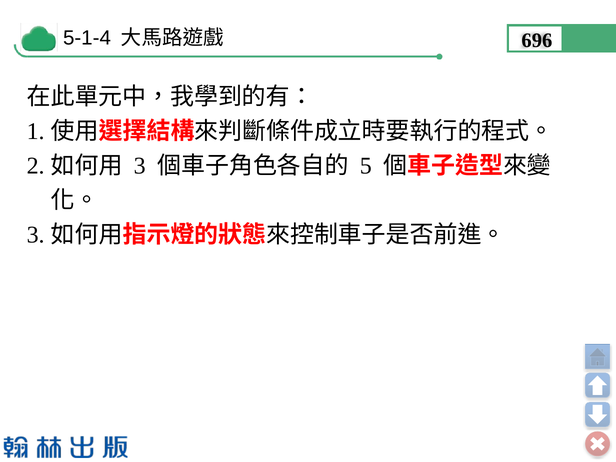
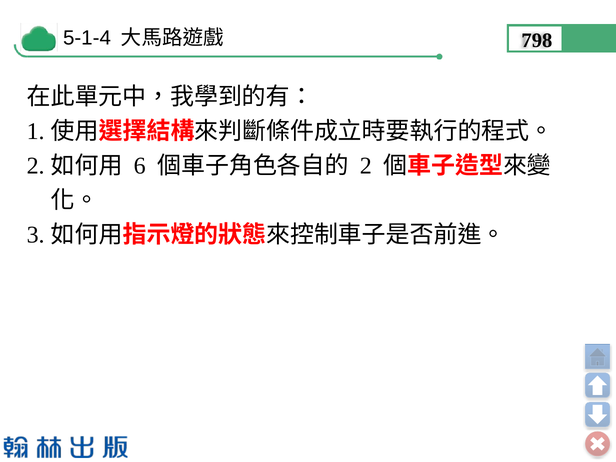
696: 696 -> 798
3 at (140, 166): 3 -> 6
5 at (366, 166): 5 -> 2
